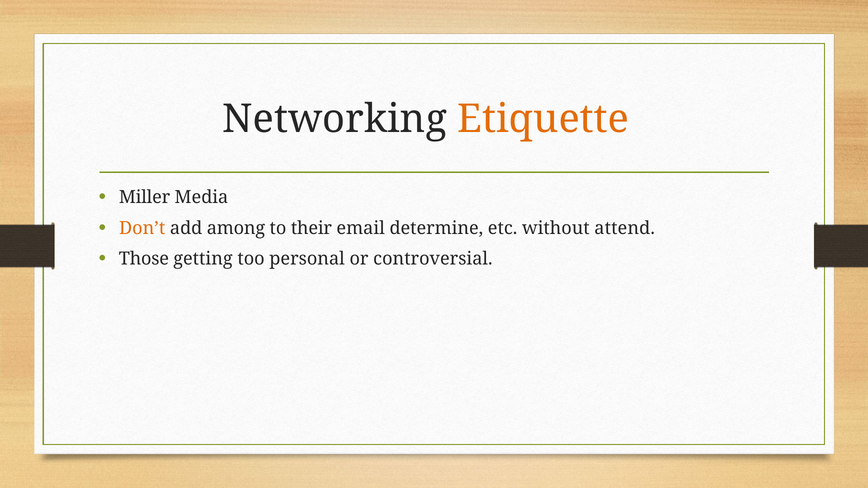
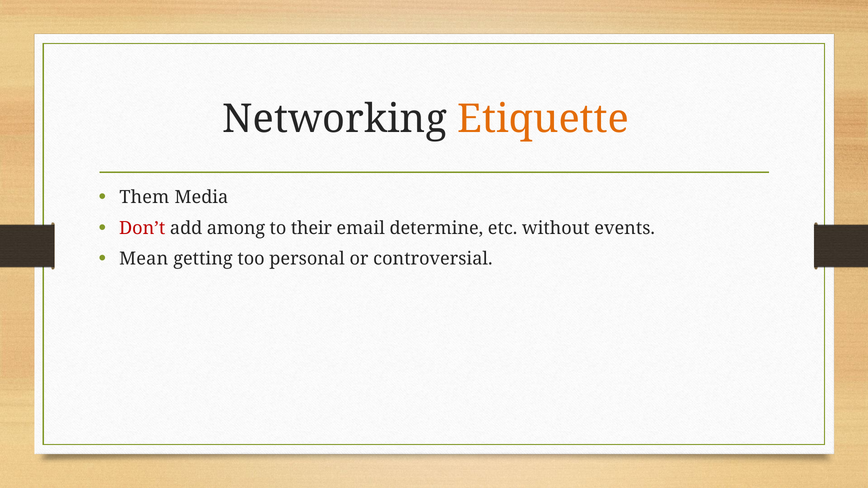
Miller: Miller -> Them
Don’t colour: orange -> red
attend: attend -> events
Those: Those -> Mean
